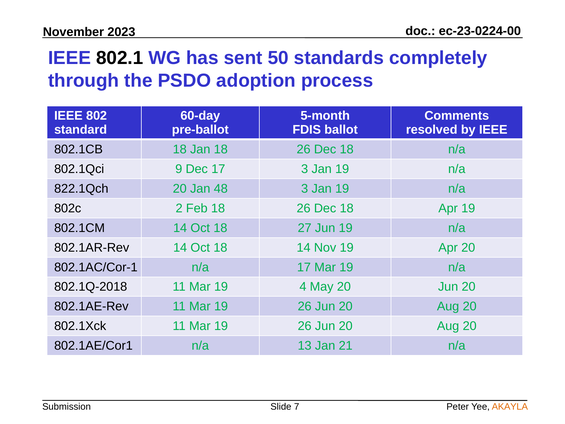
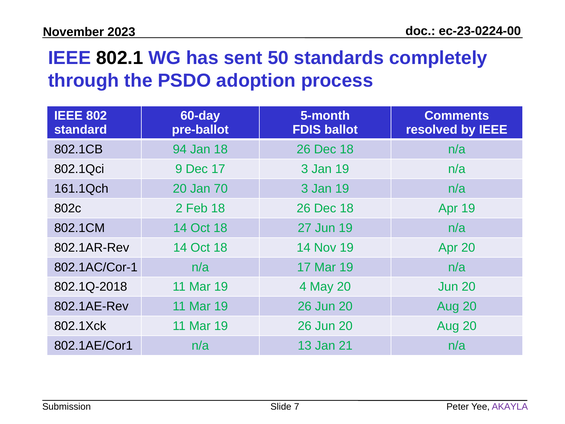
802.1CB 18: 18 -> 94
822.1Qch: 822.1Qch -> 161.1Qch
48: 48 -> 70
AKAYLA colour: orange -> purple
